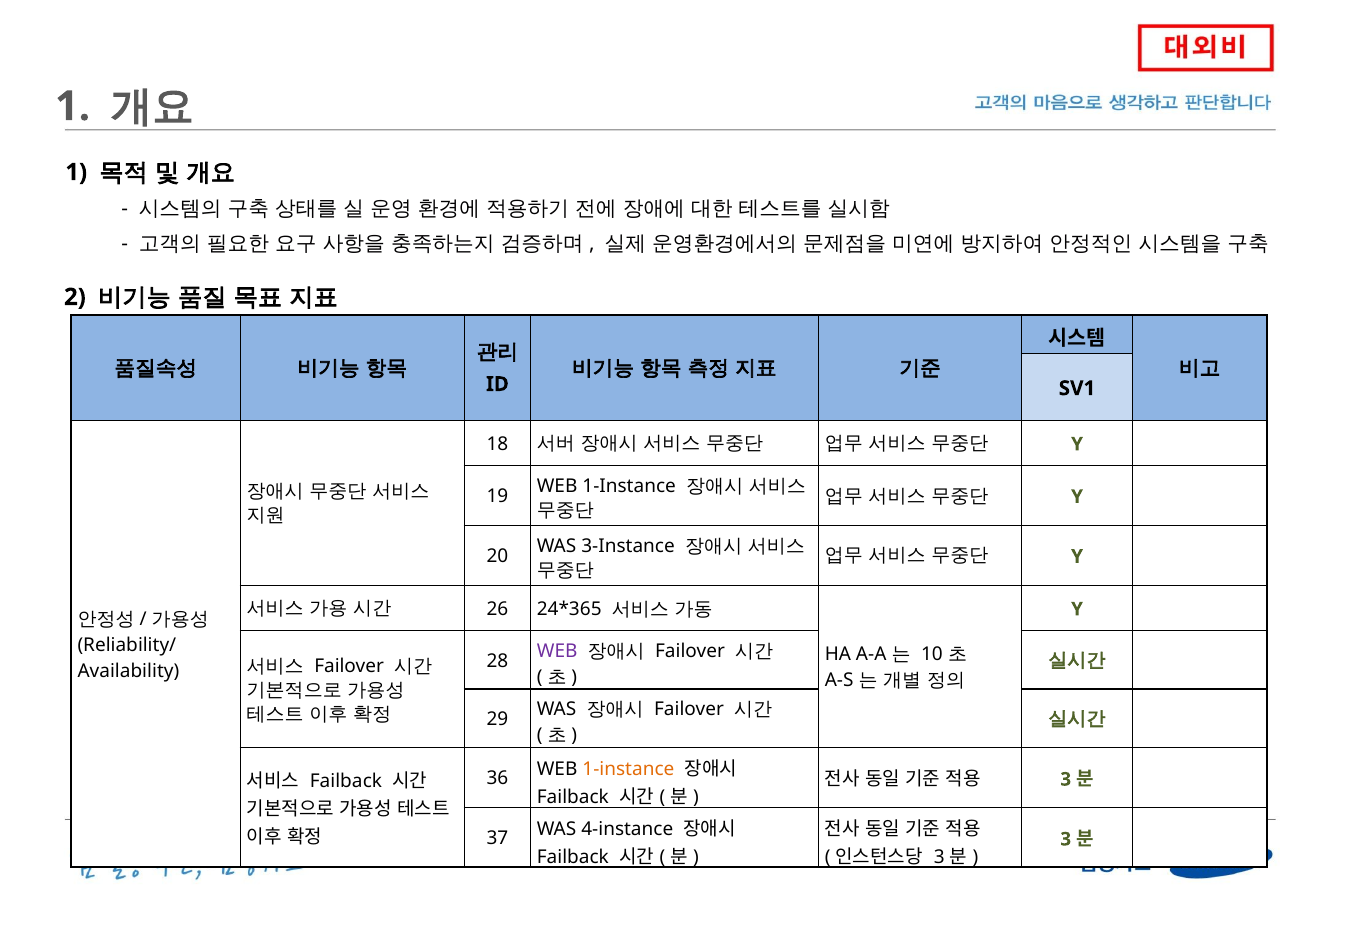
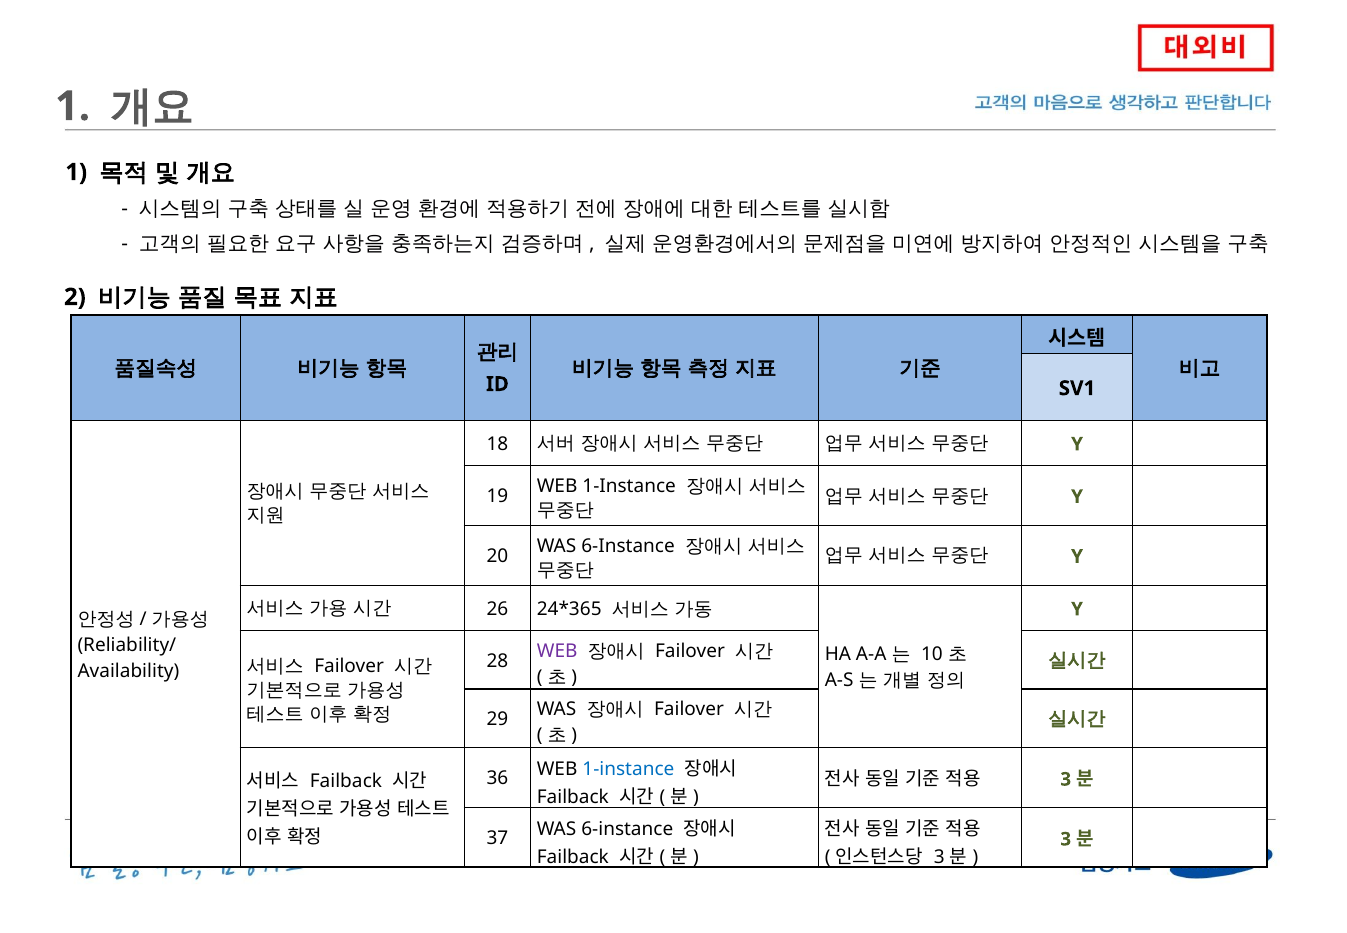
3-Instance at (628, 546): 3-Instance -> 6-Instance
1-instance at (628, 769) colour: orange -> blue
37 WAS 4-instance: 4-instance -> 6-instance
